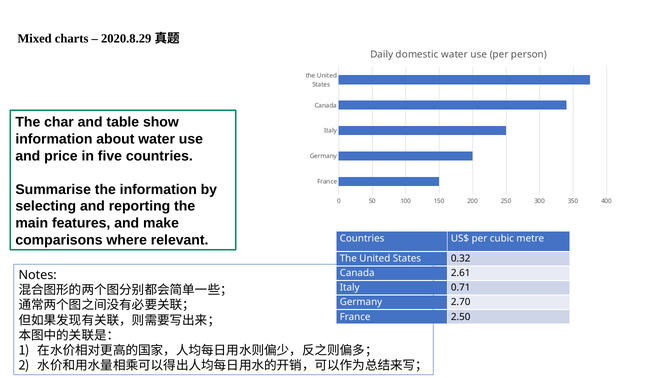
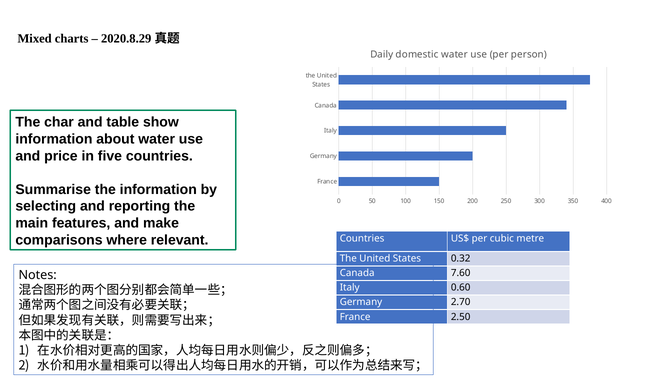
2.61: 2.61 -> 7.60
0.71: 0.71 -> 0.60
